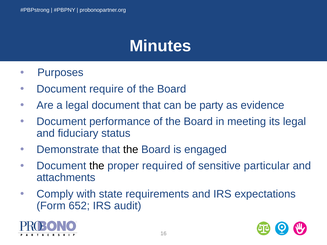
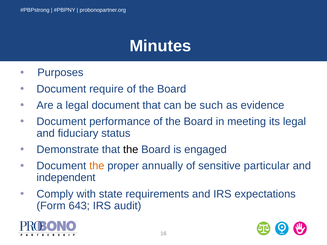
party: party -> such
the at (97, 166) colour: black -> orange
required: required -> annually
attachments: attachments -> independent
652: 652 -> 643
